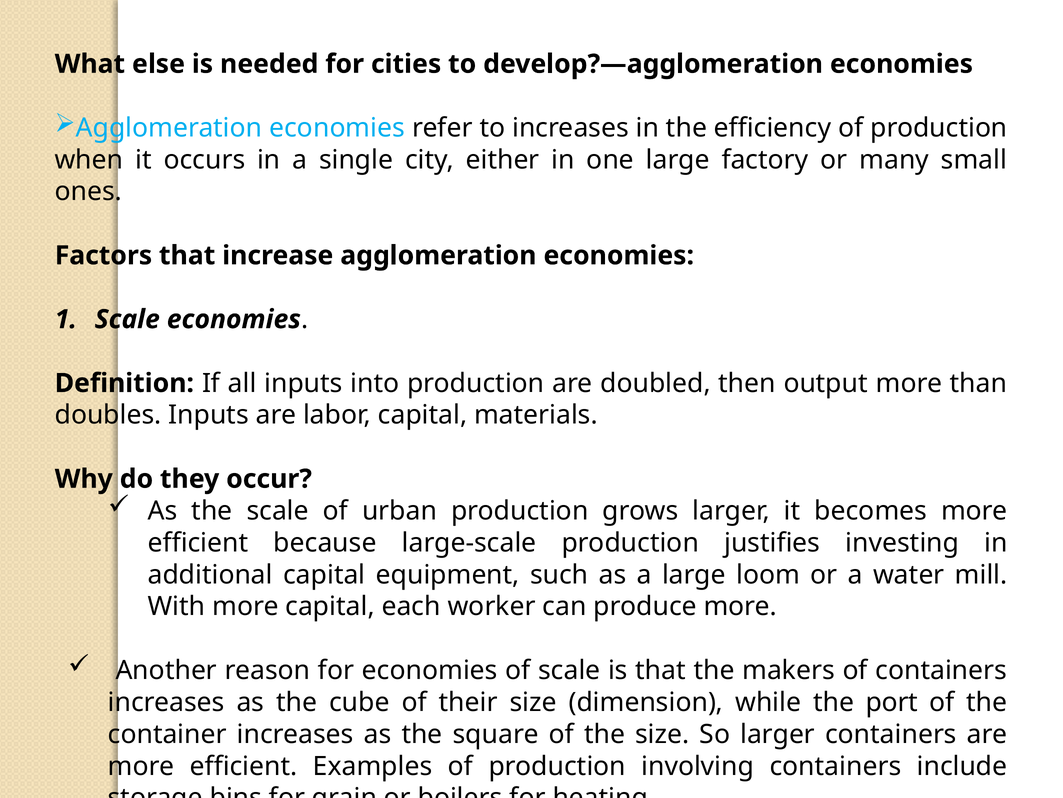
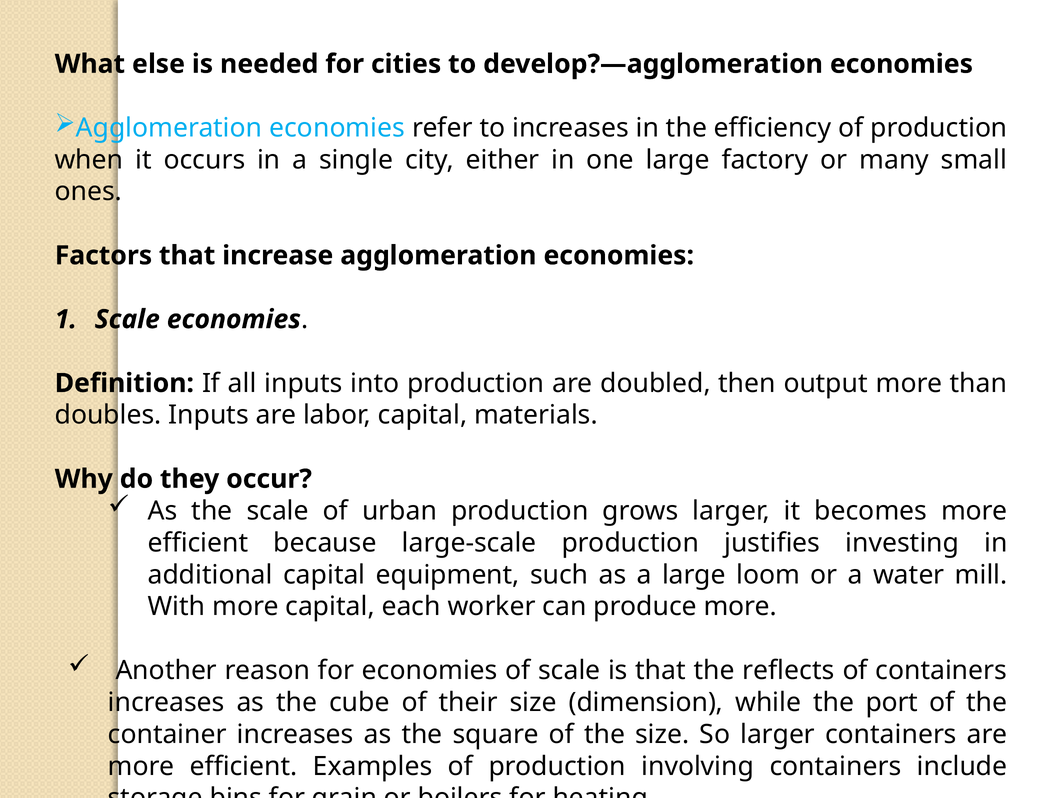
makers: makers -> reflects
